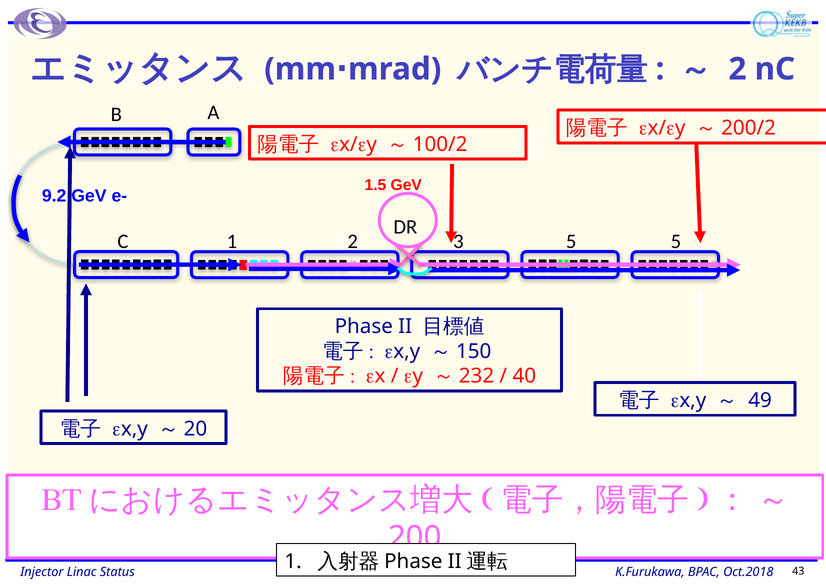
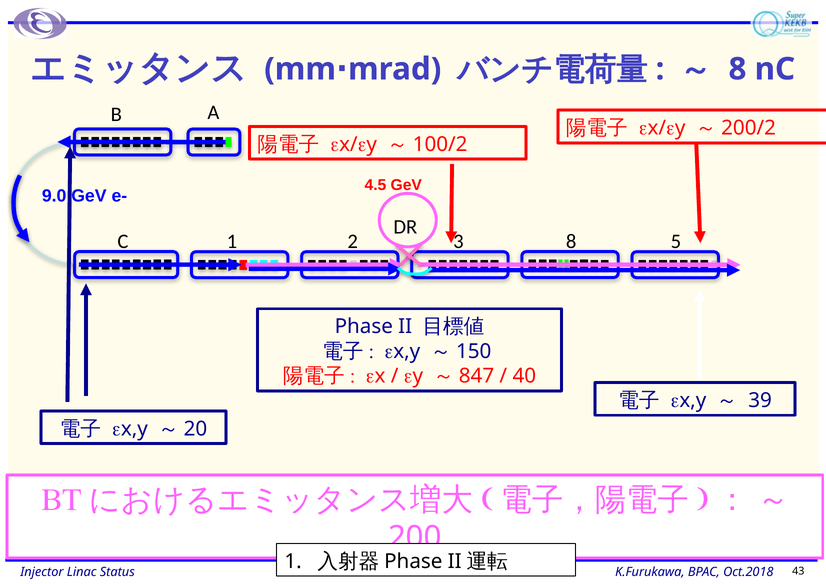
2 at (737, 69): 2 -> 8
1.5: 1.5 -> 4.5
9.2: 9.2 -> 9.0
5 at (571, 241): 5 -> 8
232: 232 -> 847
49: 49 -> 39
